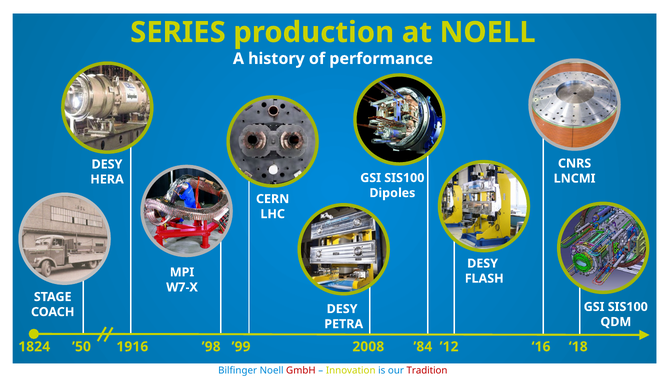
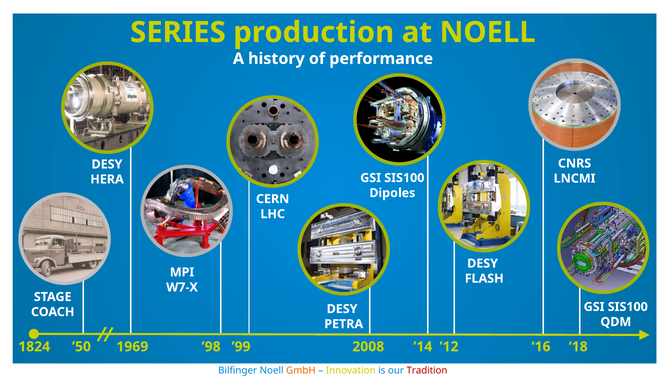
1916: 1916 -> 1969
’84: ’84 -> ’14
GmbH colour: red -> orange
